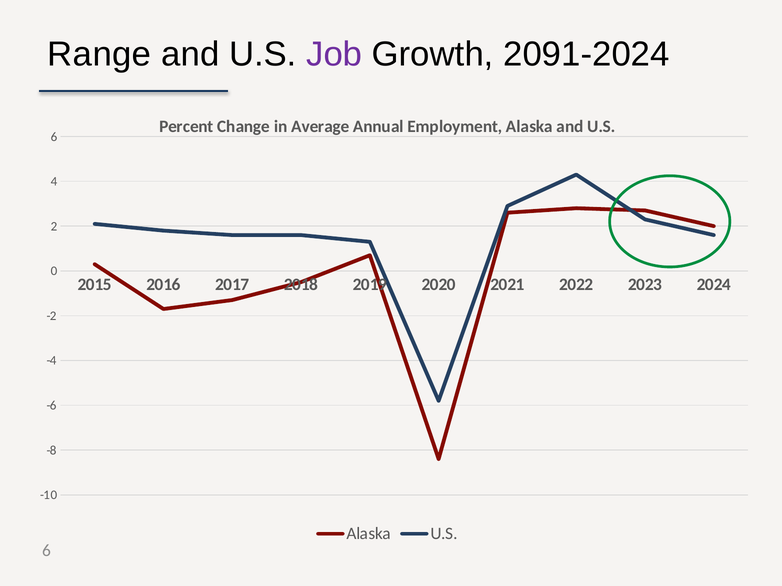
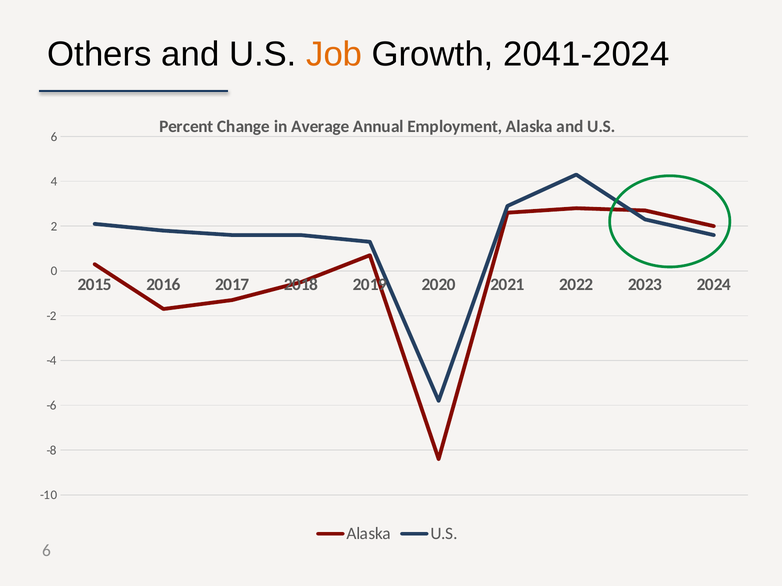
Range: Range -> Others
Job colour: purple -> orange
2091-2024: 2091-2024 -> 2041-2024
